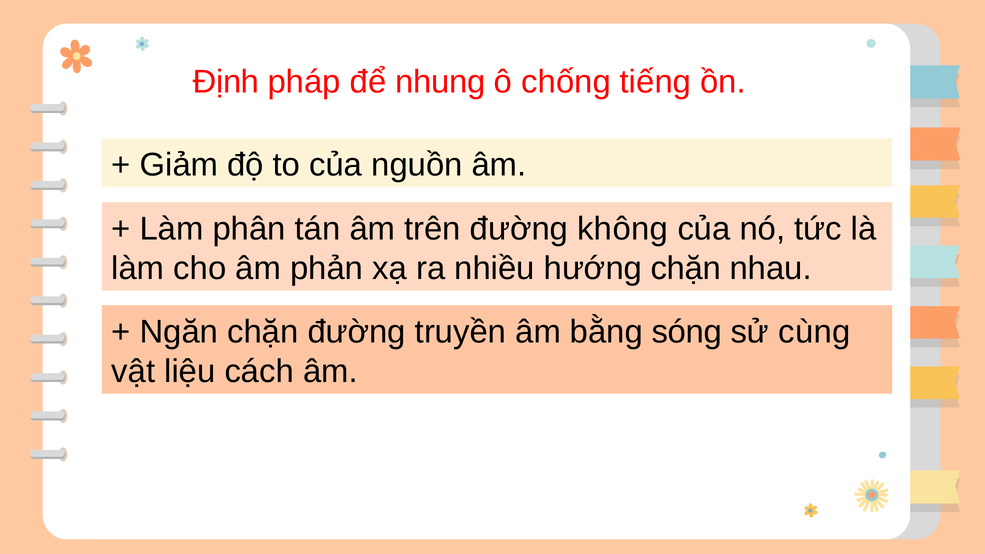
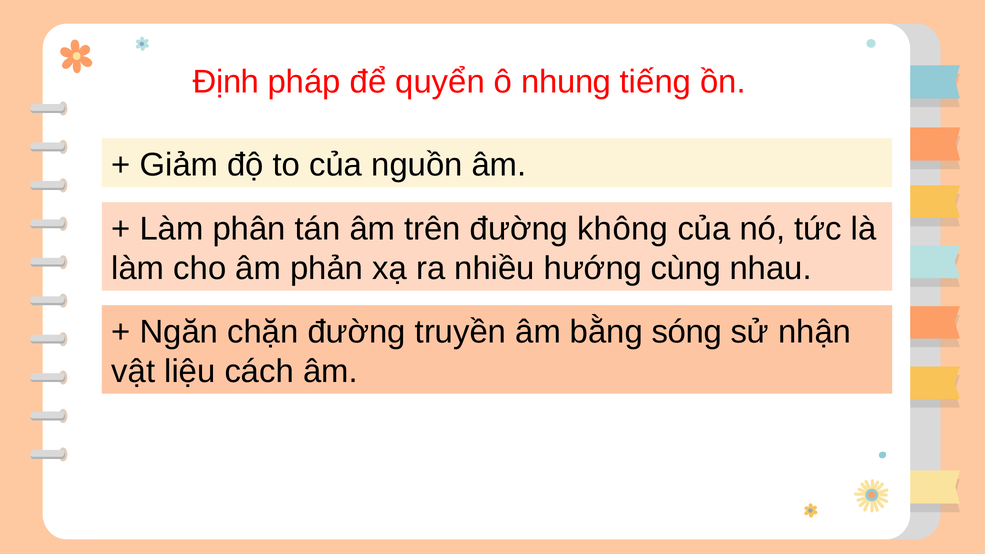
nhung: nhung -> quyển
chống: chống -> nhung
hướng chặn: chặn -> cùng
cùng: cùng -> nhận
